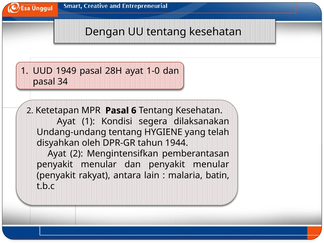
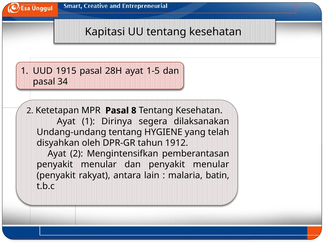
Dengan: Dengan -> Kapitasi
1949: 1949 -> 1915
1-0: 1-0 -> 1-5
6: 6 -> 8
Kondisi: Kondisi -> Dirinya
1944: 1944 -> 1912
